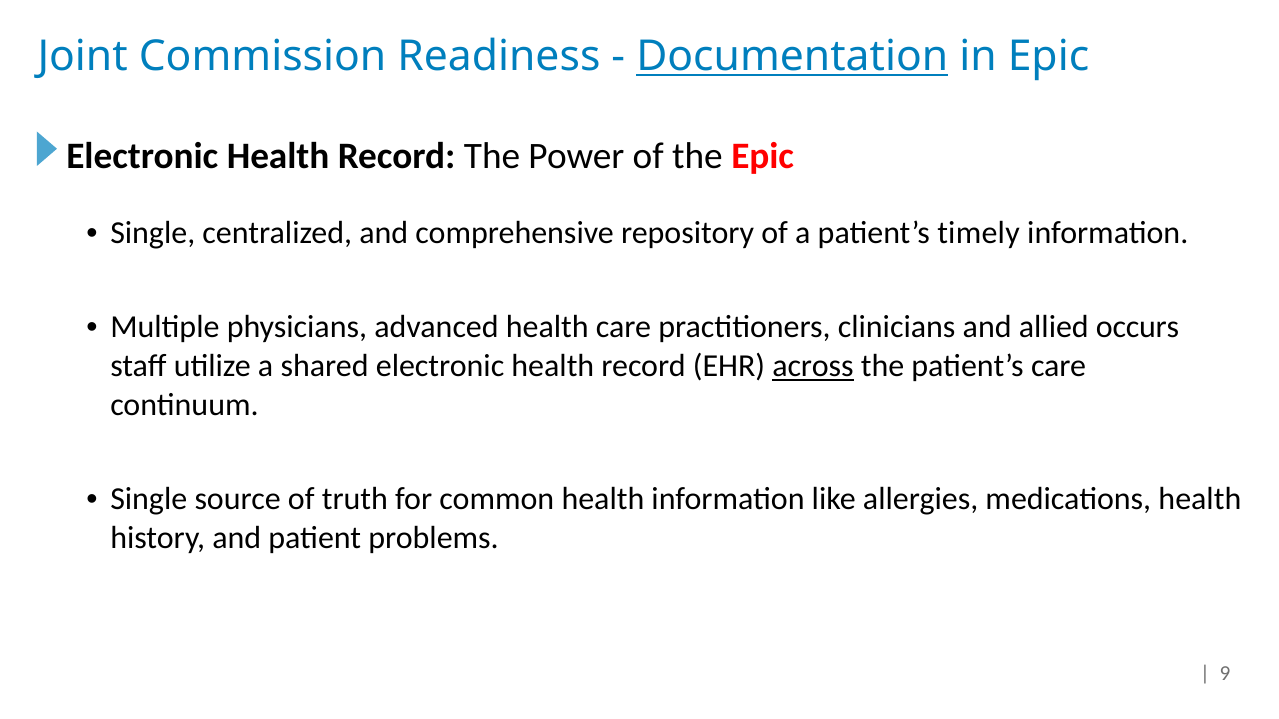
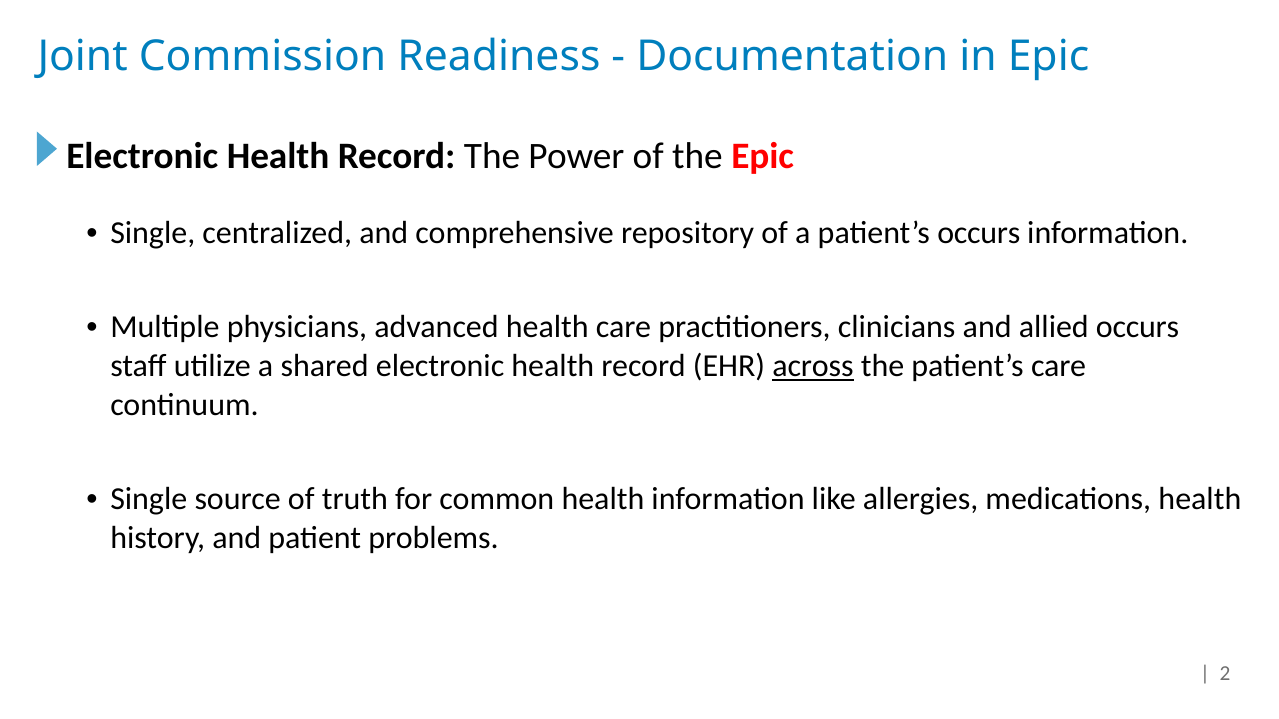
Documentation underline: present -> none
patient’s timely: timely -> occurs
9: 9 -> 2
